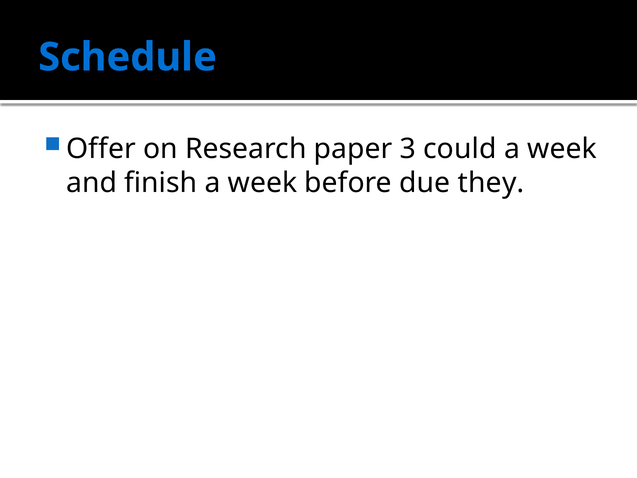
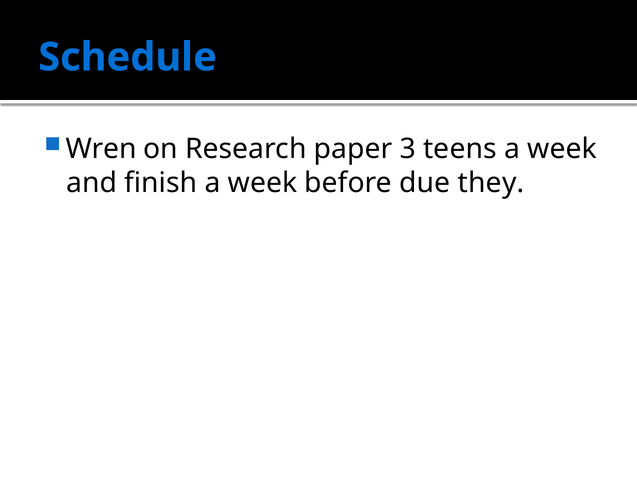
Offer: Offer -> Wren
could: could -> teens
